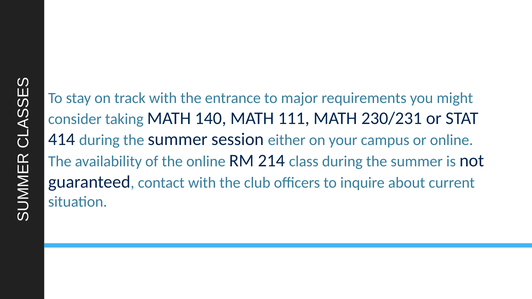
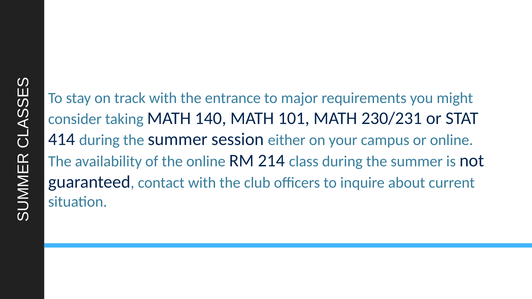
111: 111 -> 101
